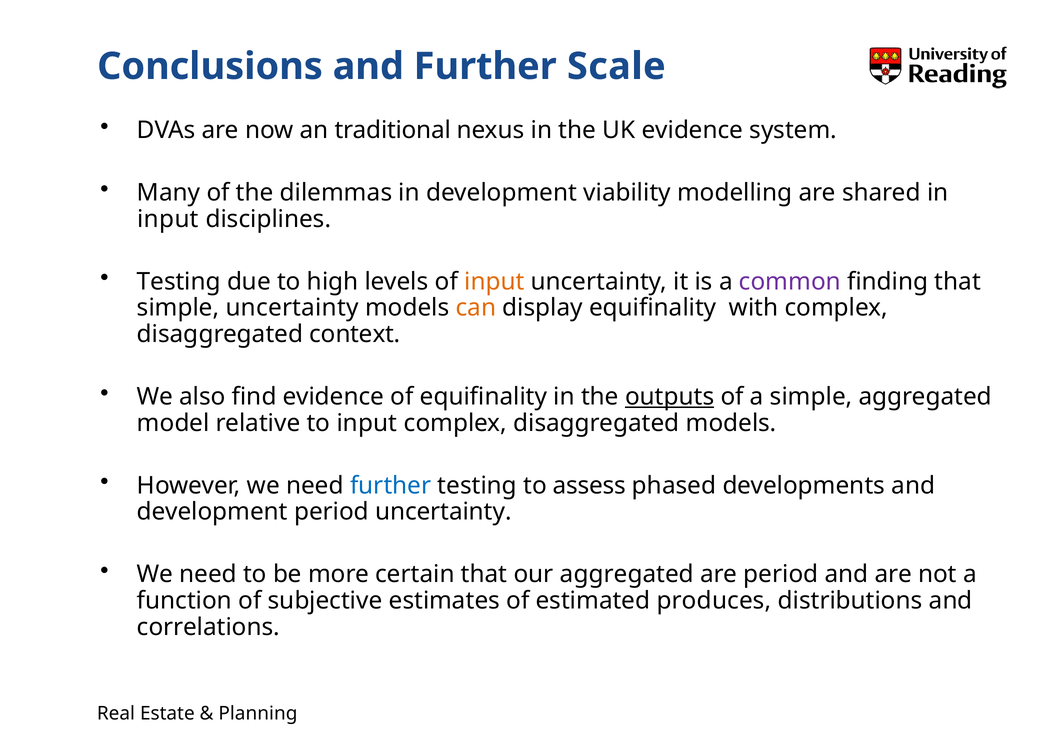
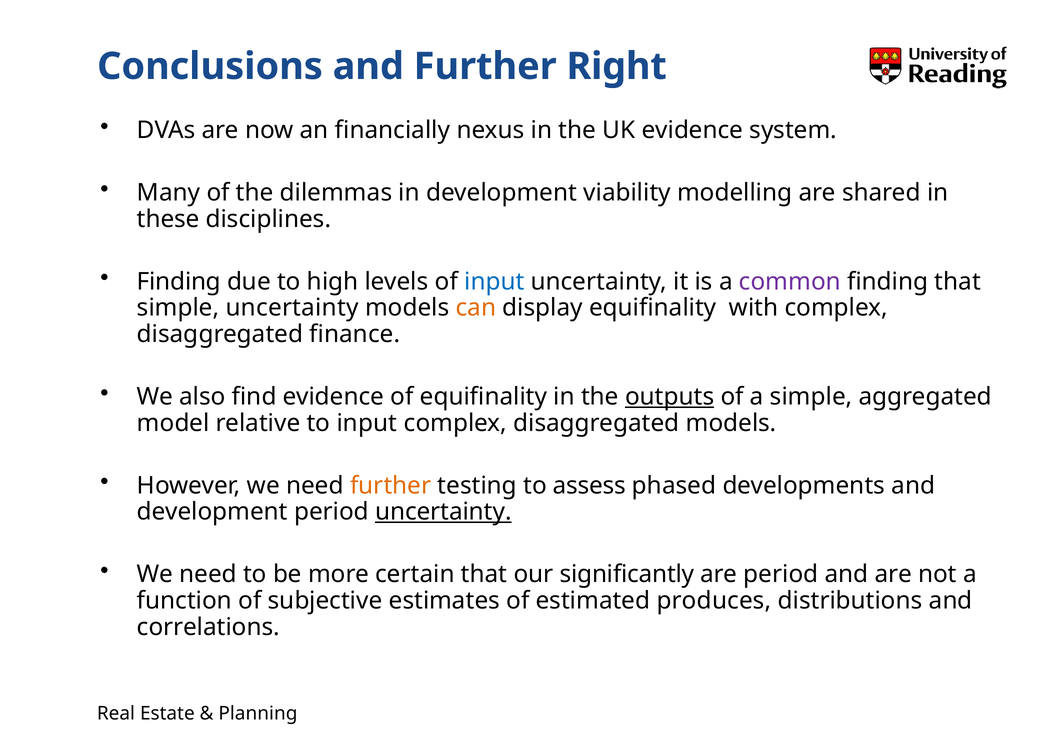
Scale: Scale -> Right
traditional: traditional -> financially
input at (168, 219): input -> these
Testing at (179, 281): Testing -> Finding
input at (494, 281) colour: orange -> blue
context: context -> finance
further at (391, 485) colour: blue -> orange
uncertainty at (443, 512) underline: none -> present
our aggregated: aggregated -> significantly
